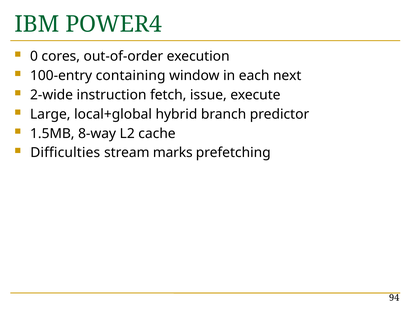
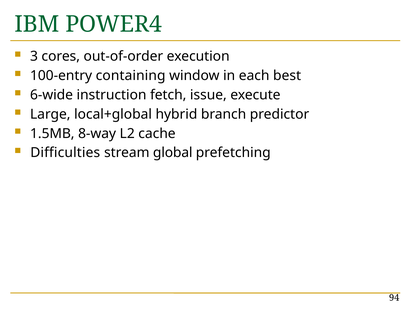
0: 0 -> 3
next: next -> best
2-wide: 2-wide -> 6-wide
marks: marks -> global
